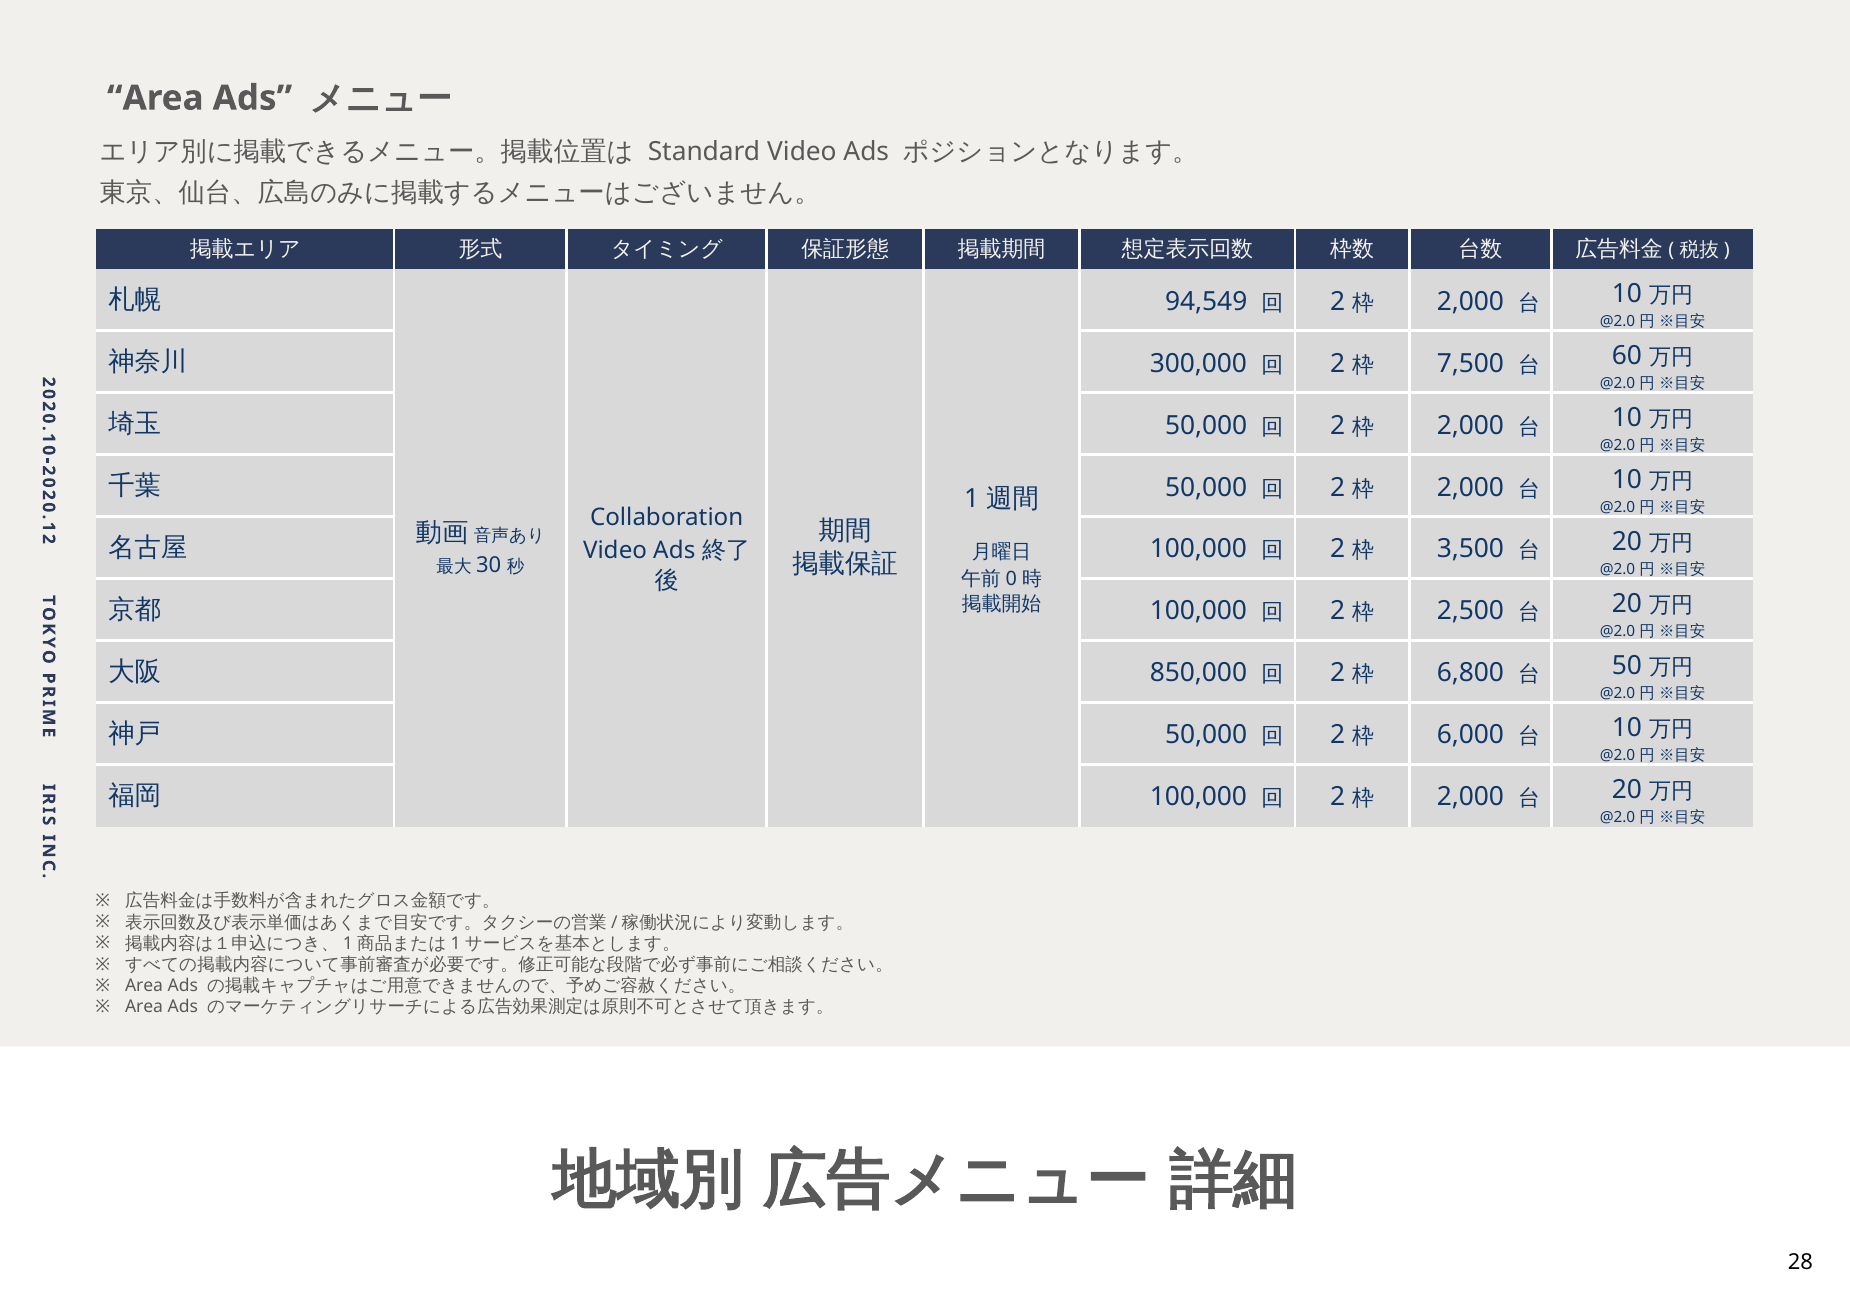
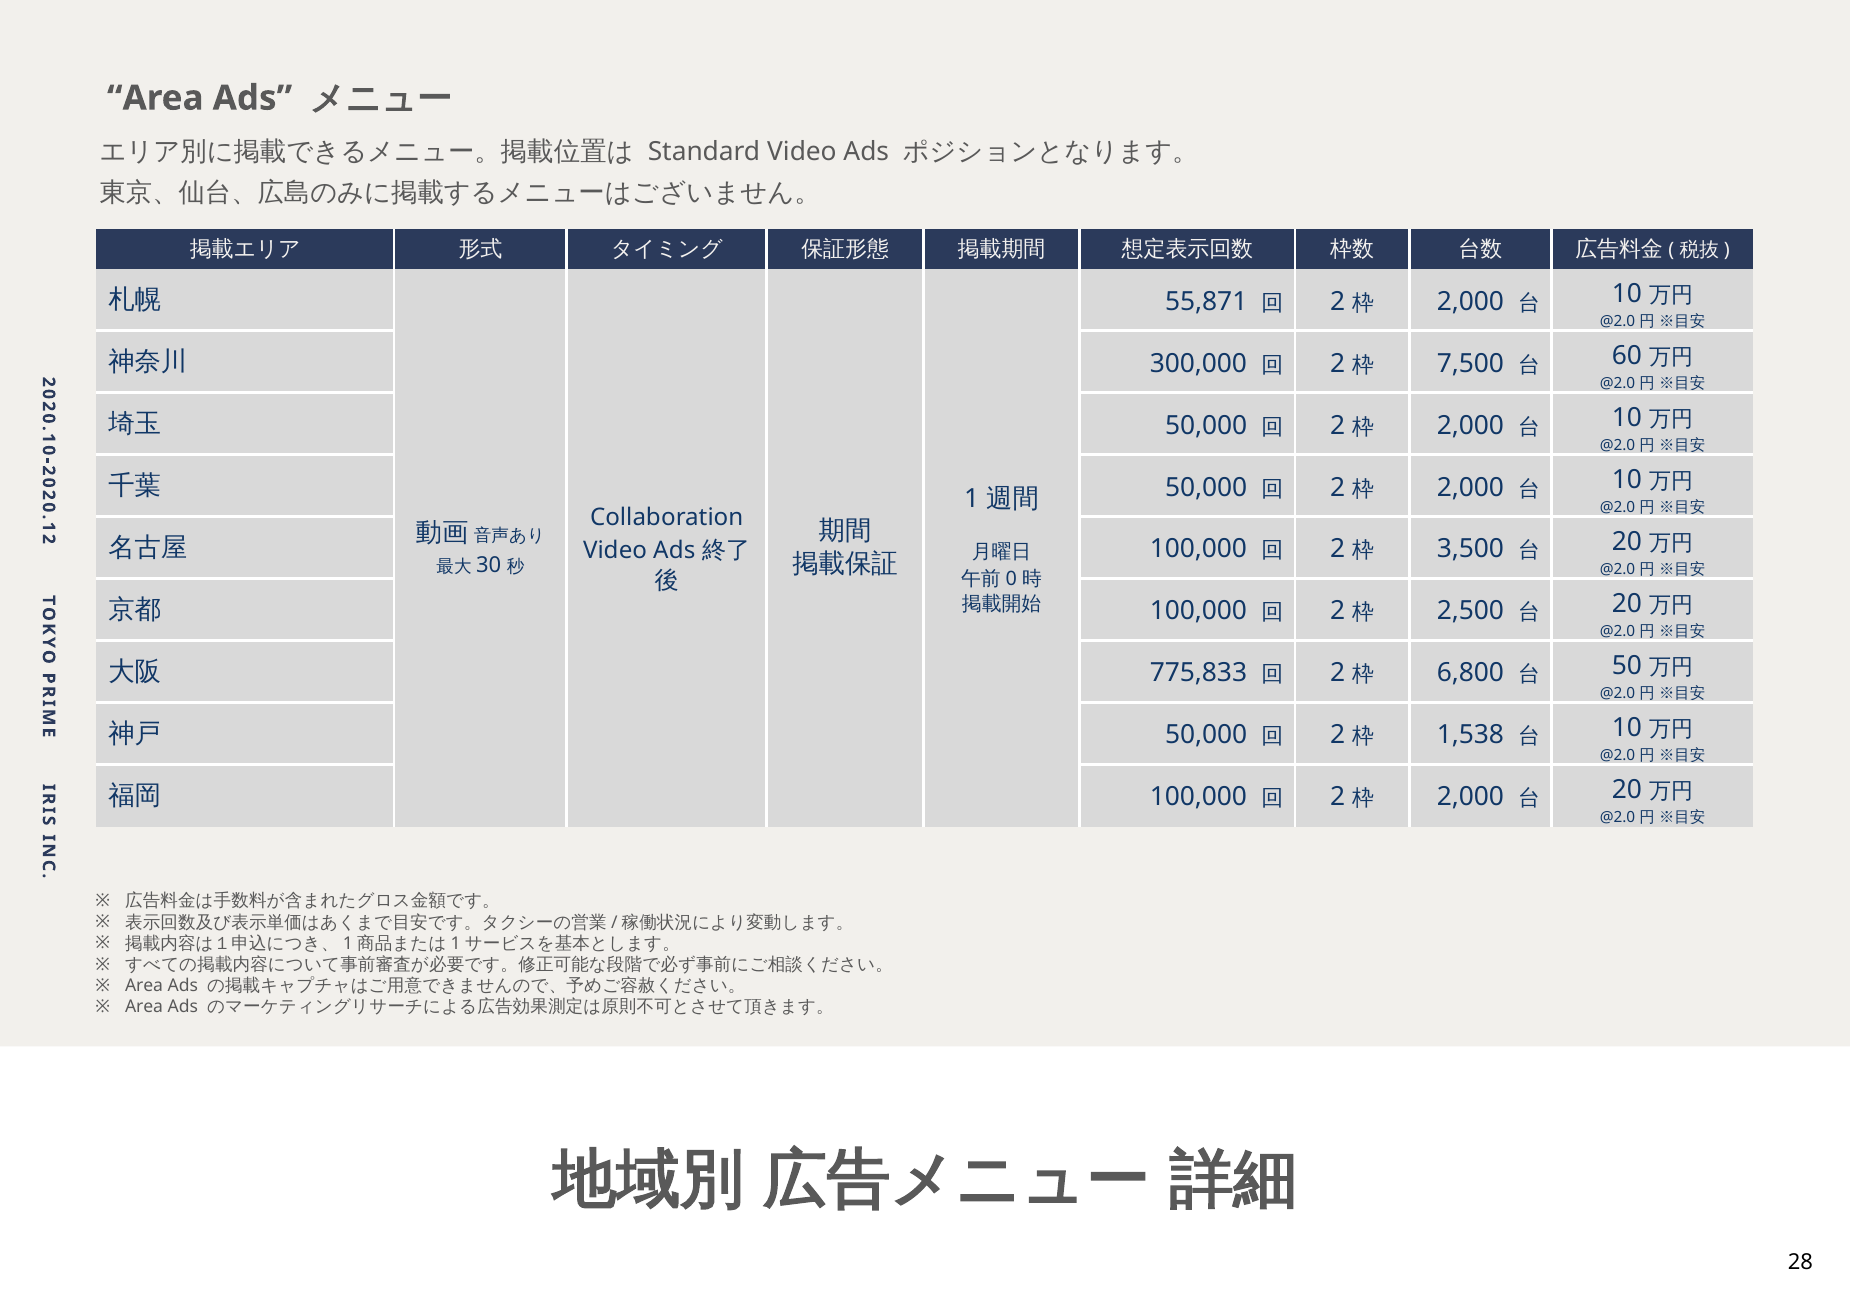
94,549: 94,549 -> 55,871
850,000: 850,000 -> 775,833
6,000: 6,000 -> 1,538
